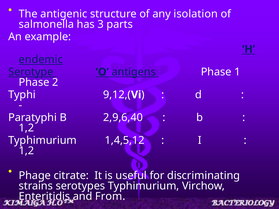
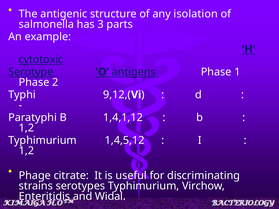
endemic: endemic -> cytotoxic
2,9,6,40: 2,9,6,40 -> 1,4,1,12
From: From -> Widal
